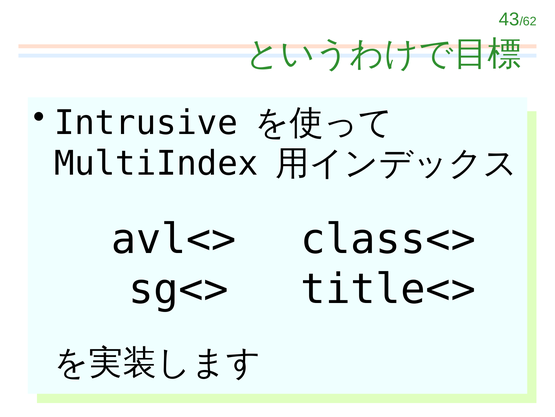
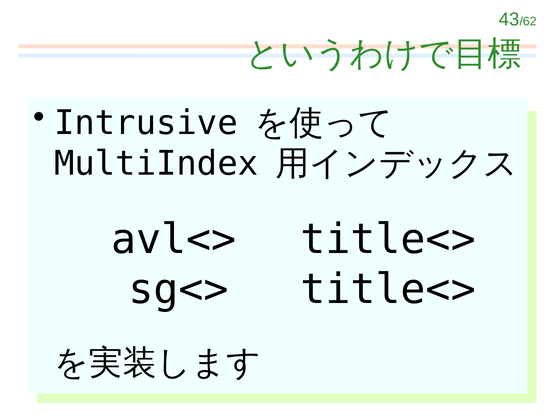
avl<> class<>: class<> -> title<>
